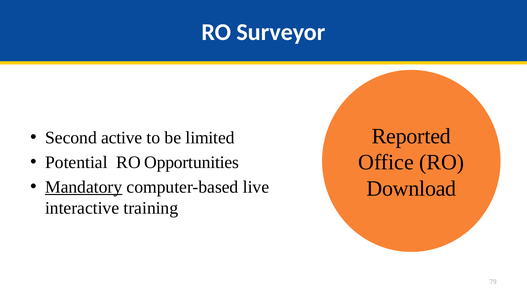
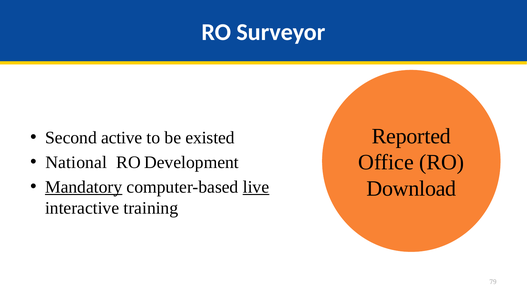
limited: limited -> existed
Potential: Potential -> National
Opportunities: Opportunities -> Development
live underline: none -> present
